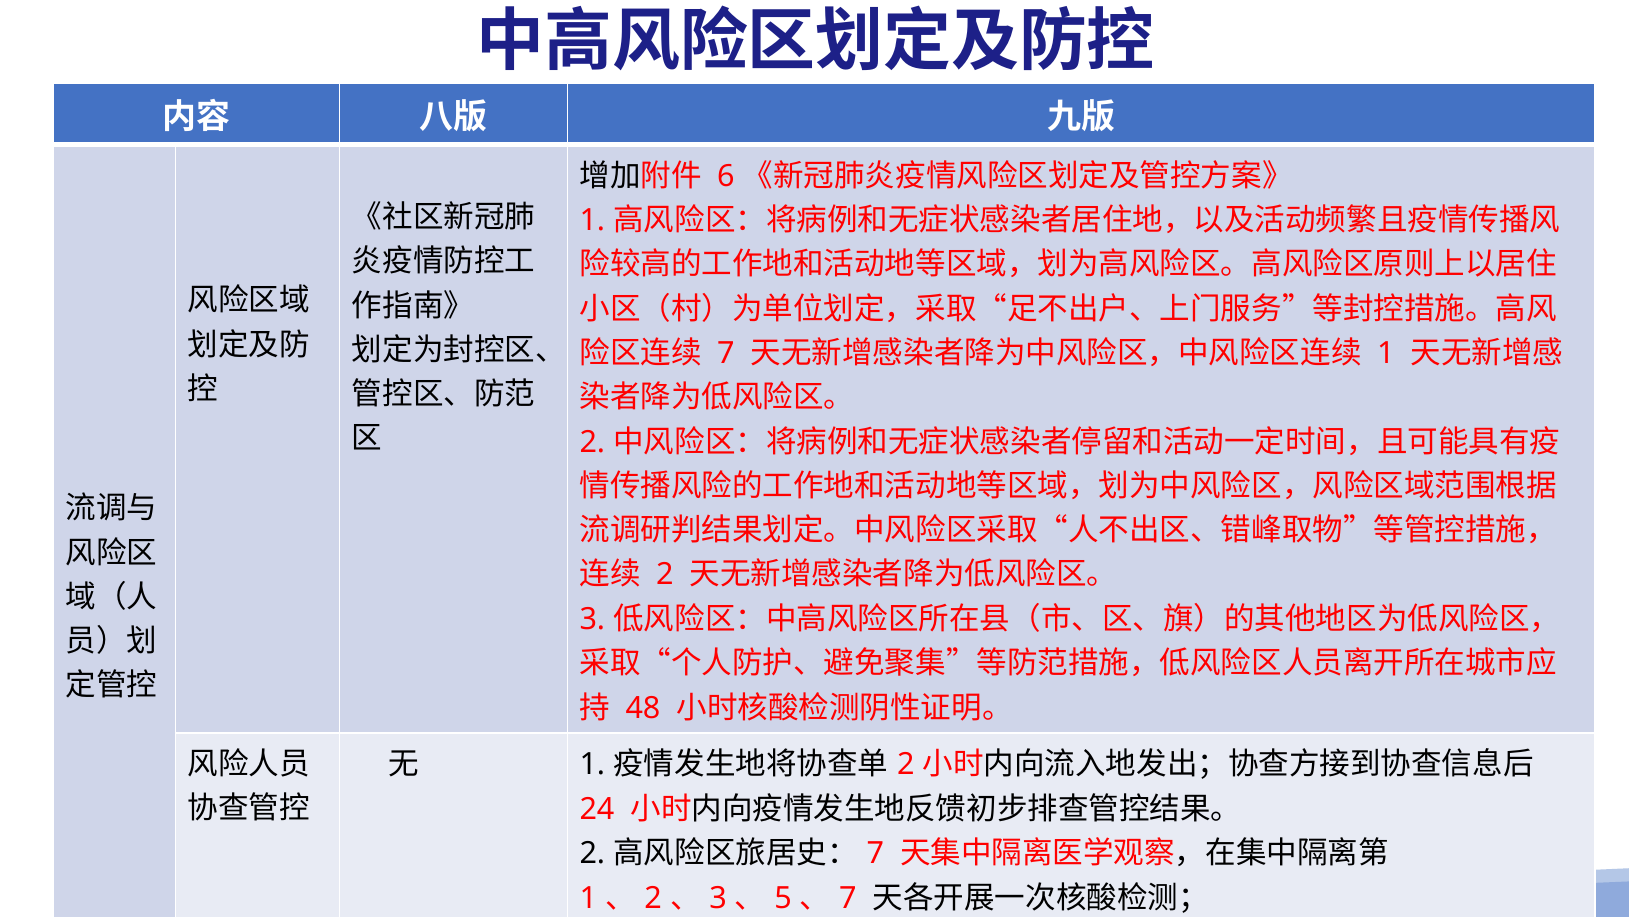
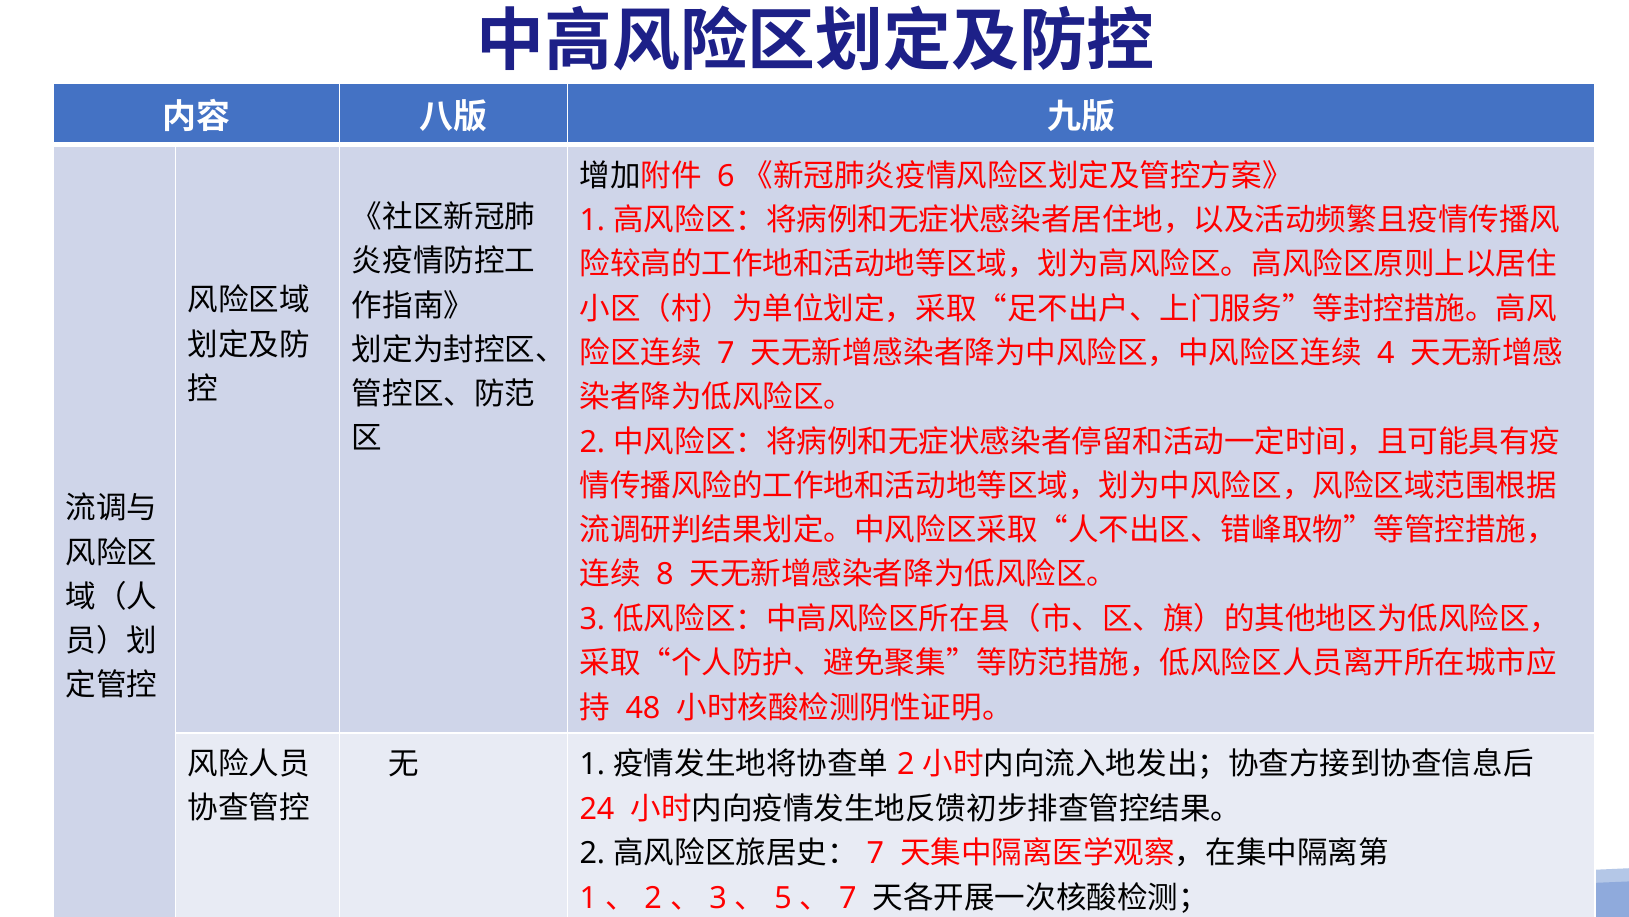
1 at (1386, 353): 1 -> 4
2 at (665, 574): 2 -> 8
